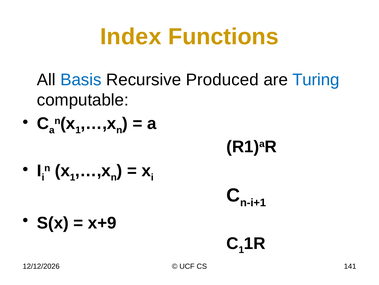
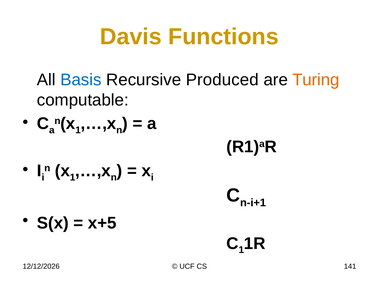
Index: Index -> Davis
Turing colour: blue -> orange
x+9: x+9 -> x+5
